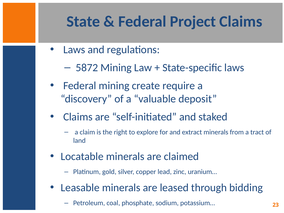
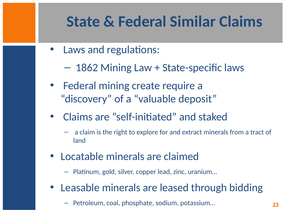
Project: Project -> Similar
5872: 5872 -> 1862
